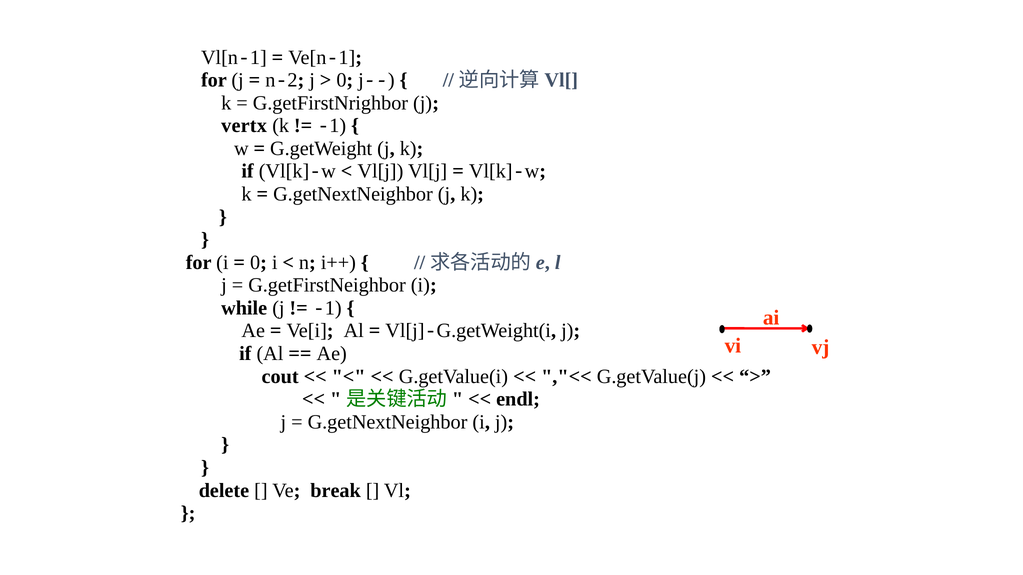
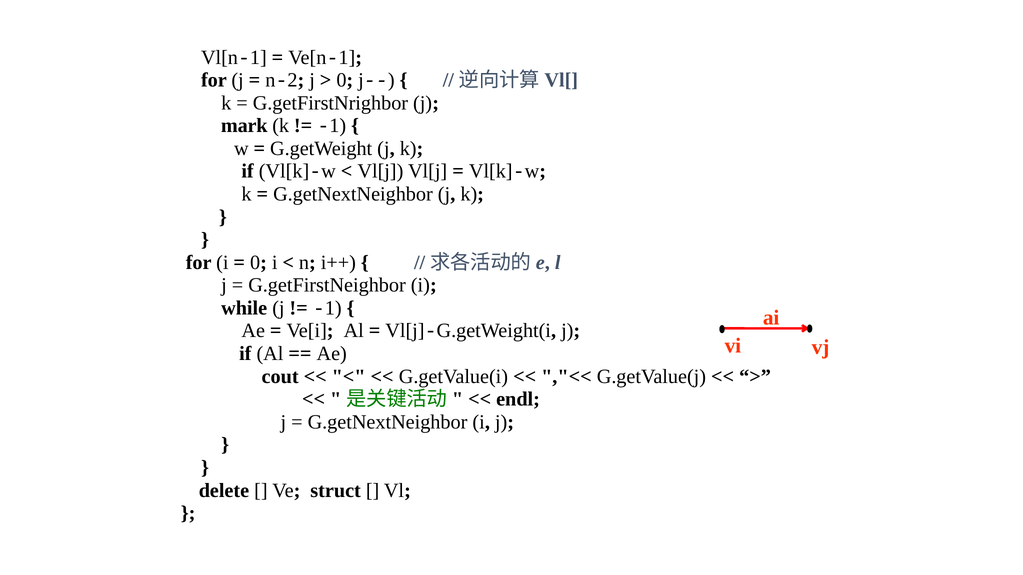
vertx: vertx -> mark
break: break -> struct
